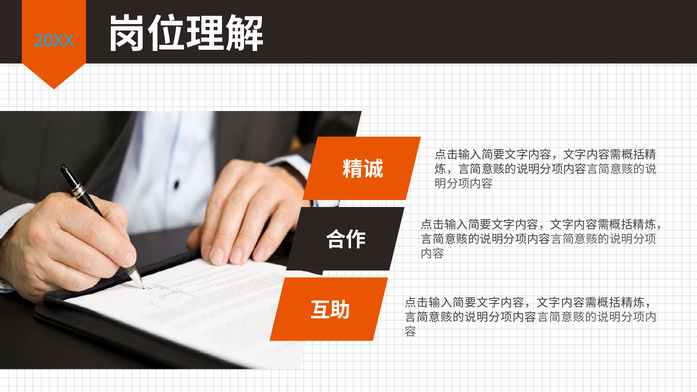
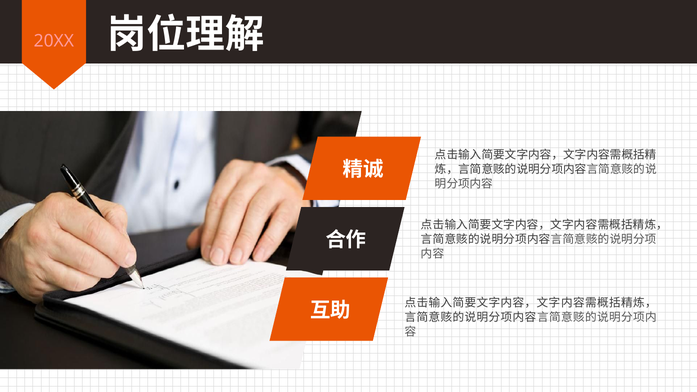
20XX colour: light blue -> pink
